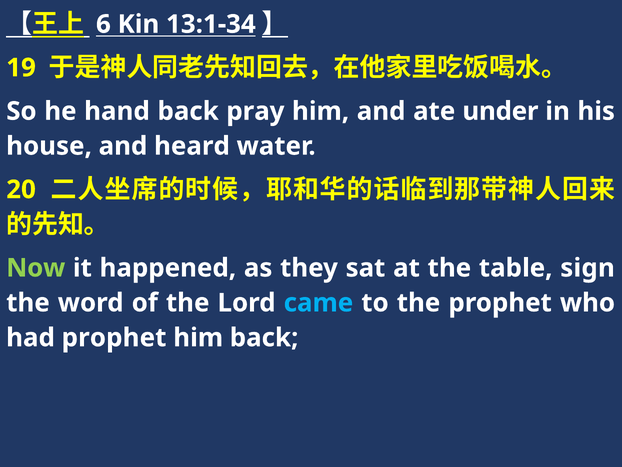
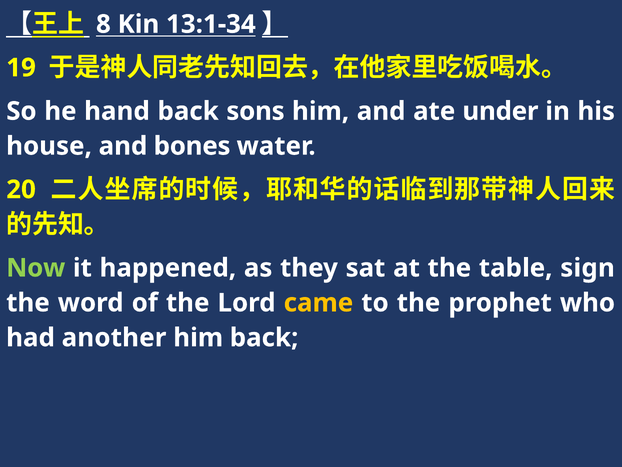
6: 6 -> 8
pray: pray -> sons
heard: heard -> bones
came colour: light blue -> yellow
had prophet: prophet -> another
